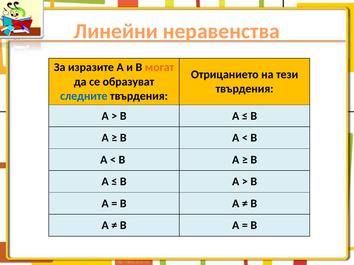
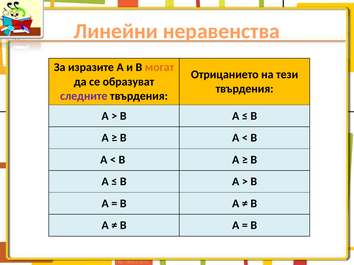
следните colour: blue -> purple
